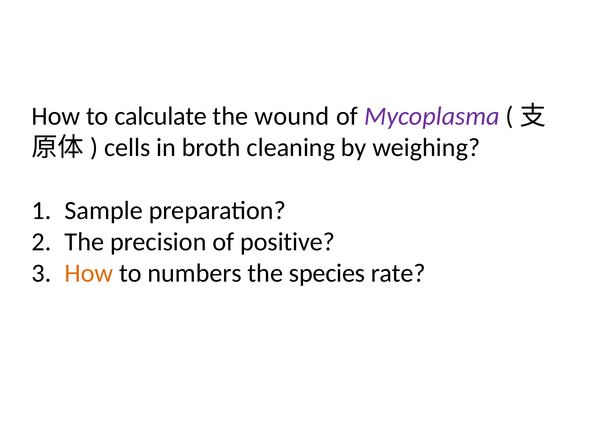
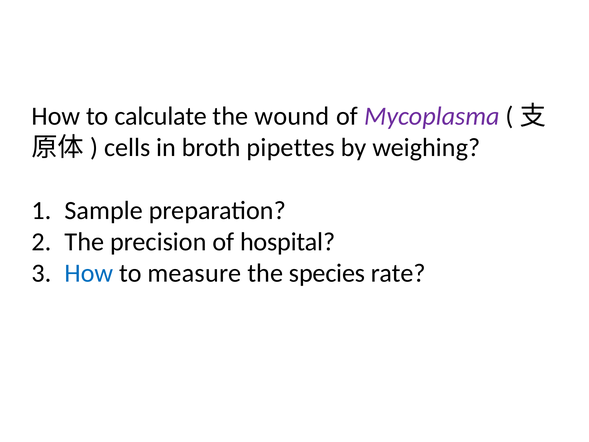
cleaning: cleaning -> pipettes
positive: positive -> hospital
How at (89, 273) colour: orange -> blue
numbers: numbers -> measure
